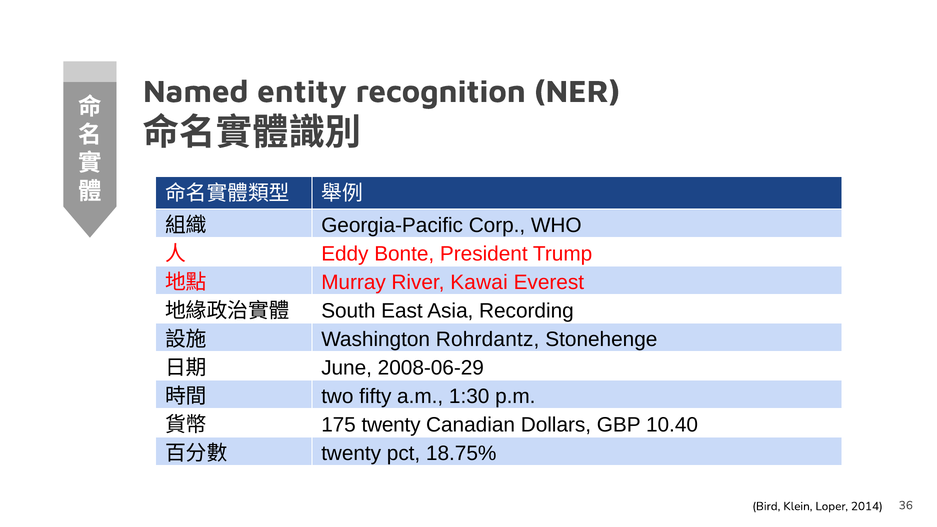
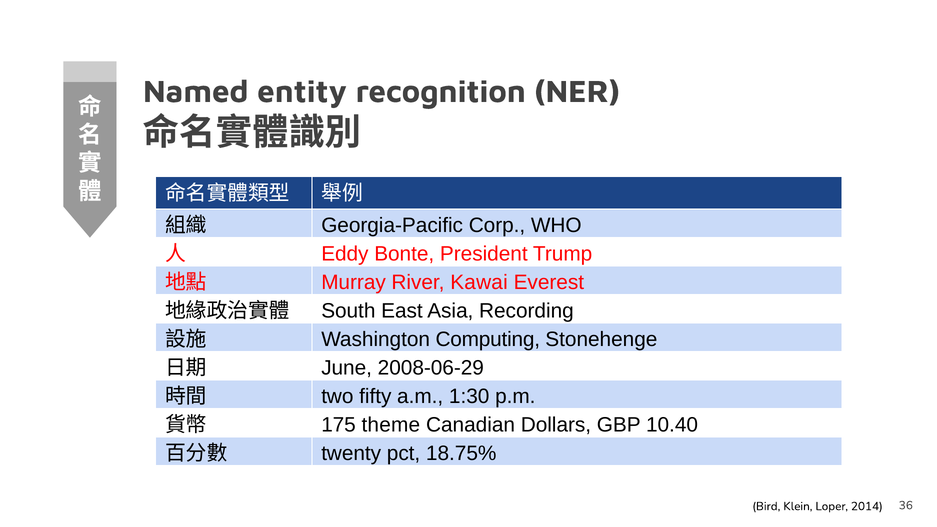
Rohrdantz: Rohrdantz -> Computing
175 twenty: twenty -> theme
